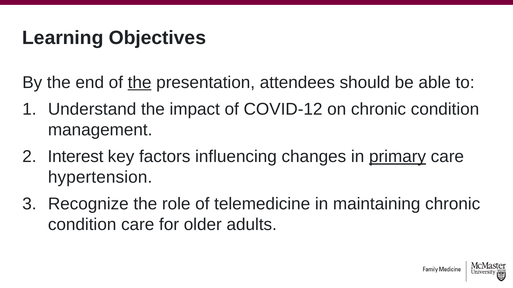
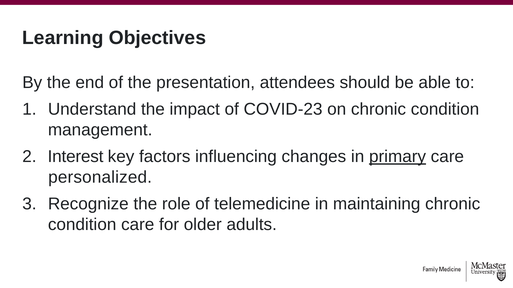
the at (140, 83) underline: present -> none
COVID-12: COVID-12 -> COVID-23
hypertension: hypertension -> personalized
